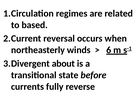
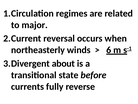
based: based -> major
